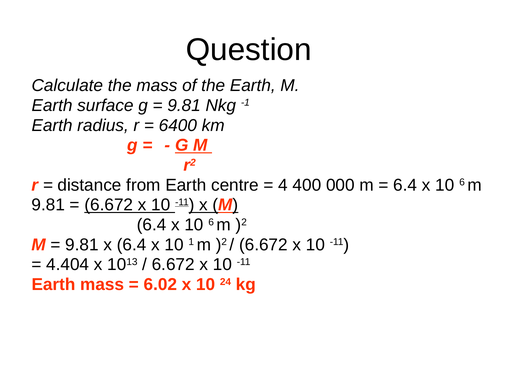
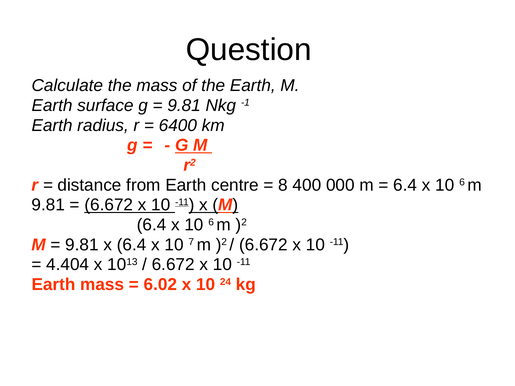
4: 4 -> 8
1: 1 -> 7
